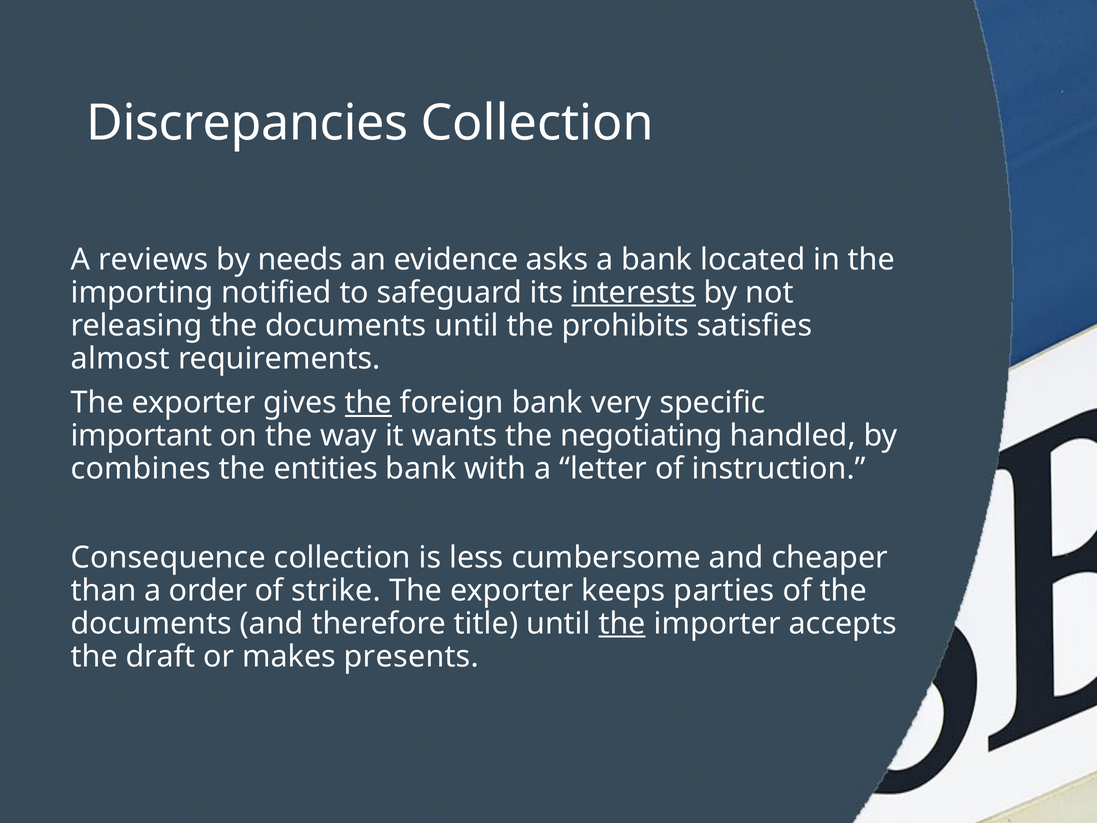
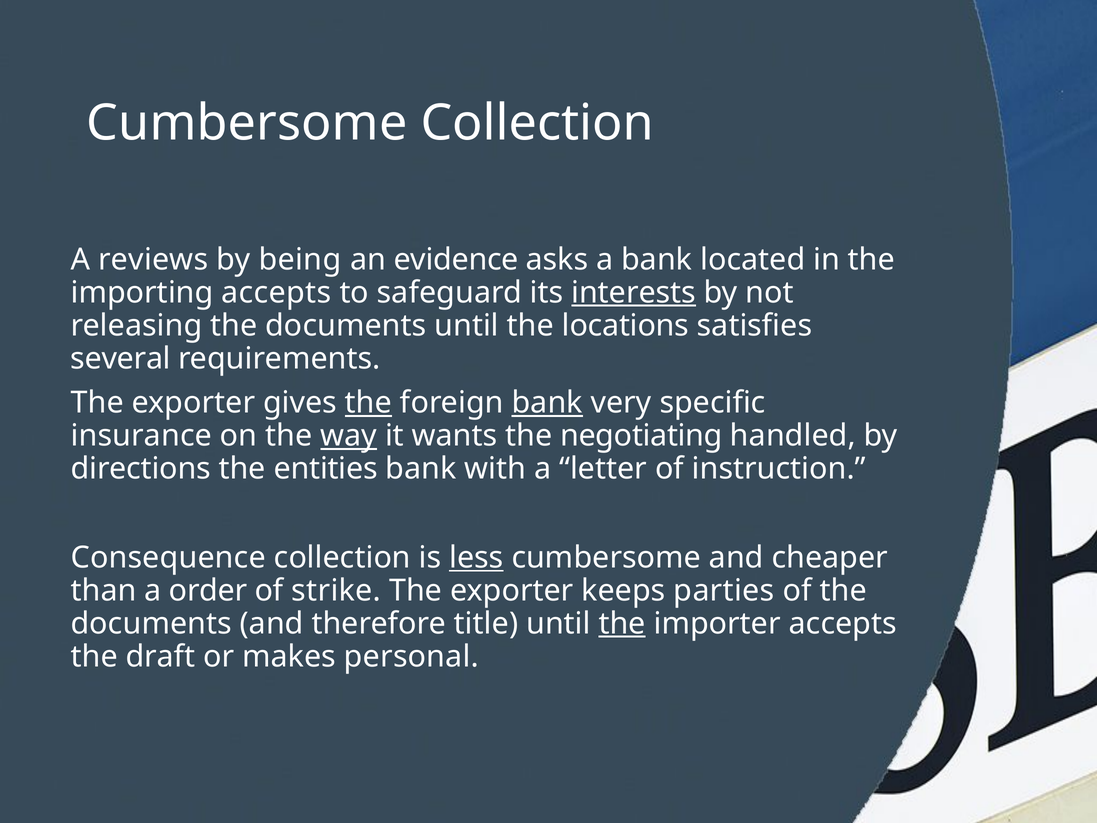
Discrepancies at (247, 123): Discrepancies -> Cumbersome
needs: needs -> being
importing notified: notified -> accepts
prohibits: prohibits -> locations
almost: almost -> several
bank at (547, 403) underline: none -> present
important: important -> insurance
way underline: none -> present
combines: combines -> directions
less underline: none -> present
presents: presents -> personal
